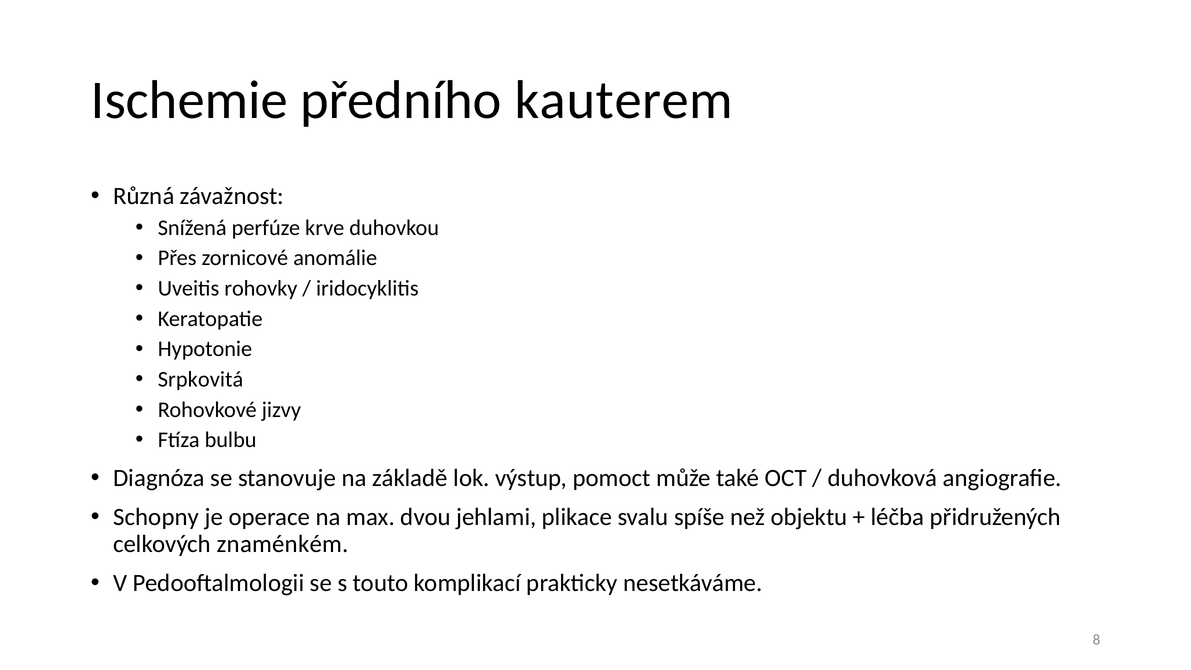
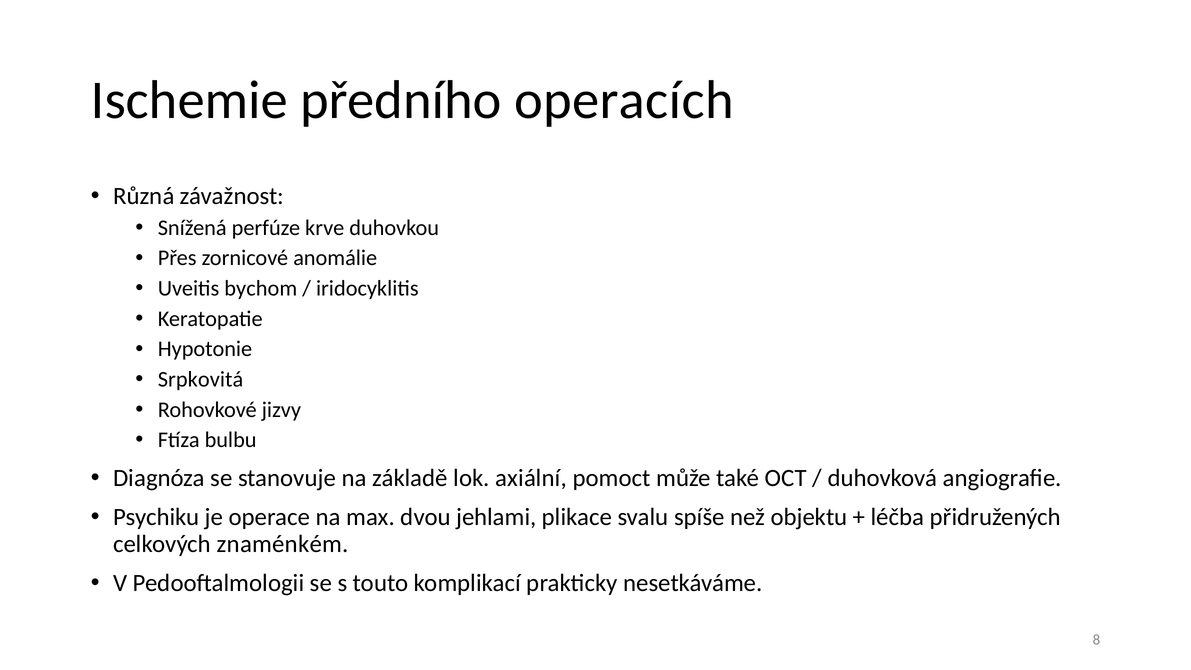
kauterem: kauterem -> operacích
rohovky: rohovky -> bychom
výstup: výstup -> axiální
Schopny: Schopny -> Psychiku
